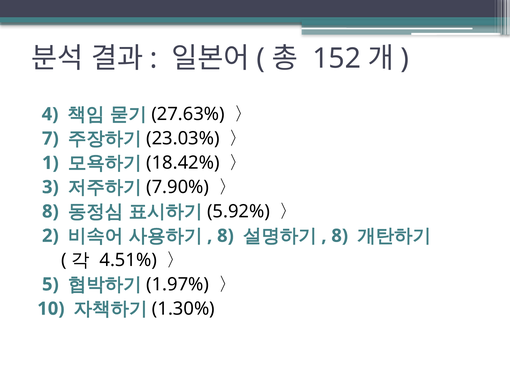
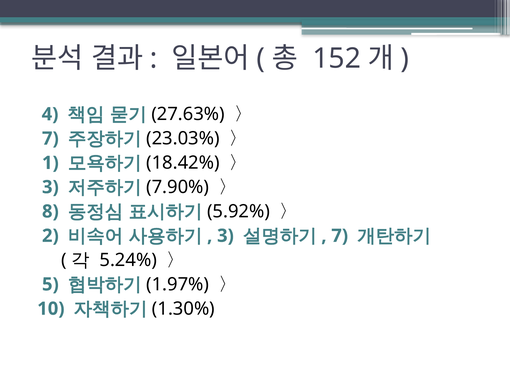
8 at (225, 235): 8 -> 3
8 at (340, 235): 8 -> 7
4.51%: 4.51% -> 5.24%
